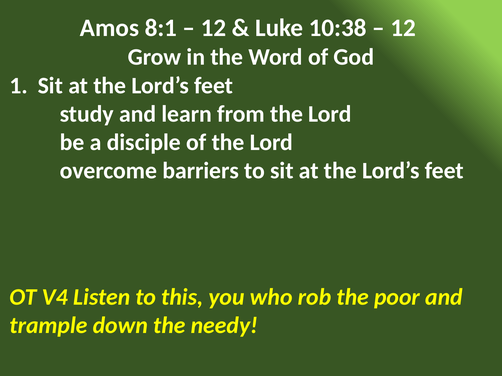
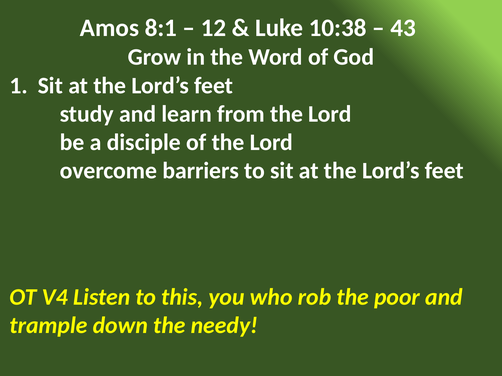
12 at (403, 28): 12 -> 43
